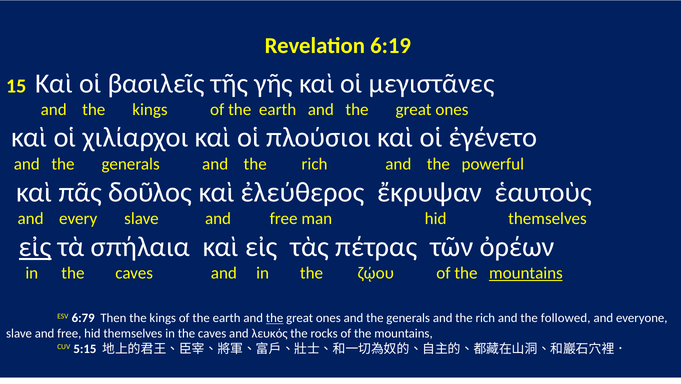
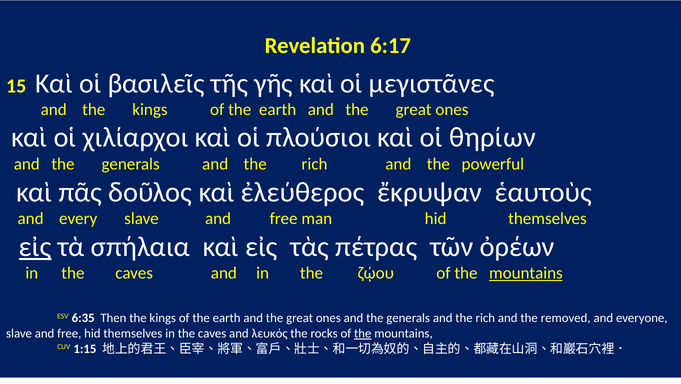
6:19: 6:19 -> 6:17
ἐγένετο: ἐγένετο -> θηρίων
6:79: 6:79 -> 6:35
the at (275, 318) underline: present -> none
followed: followed -> removed
the at (363, 334) underline: none -> present
5:15: 5:15 -> 1:15
